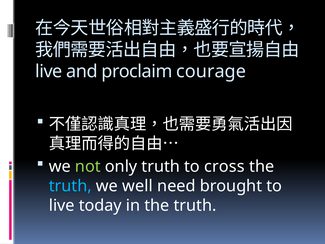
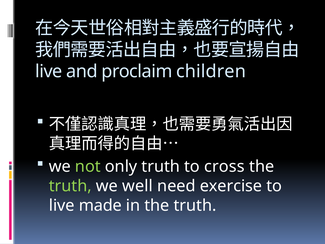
courage: courage -> children
truth at (70, 186) colour: light blue -> light green
brought: brought -> exercise
today: today -> made
